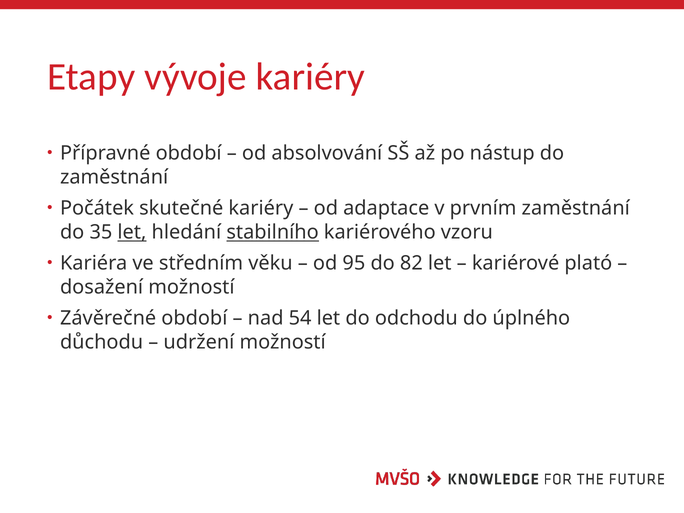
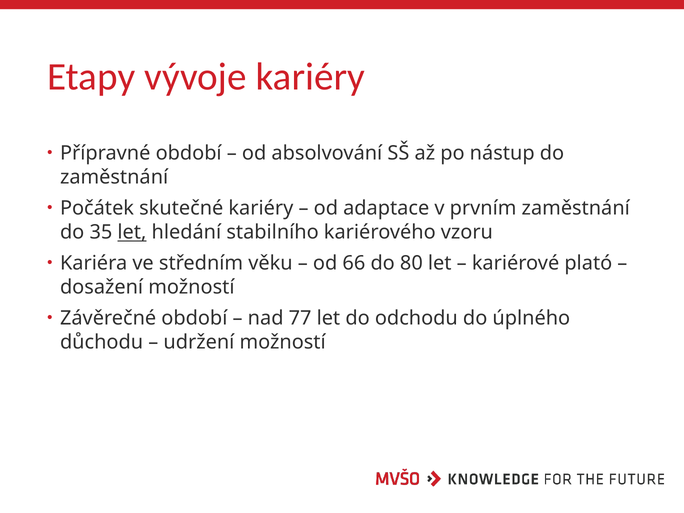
stabilního underline: present -> none
95: 95 -> 66
82: 82 -> 80
54: 54 -> 77
